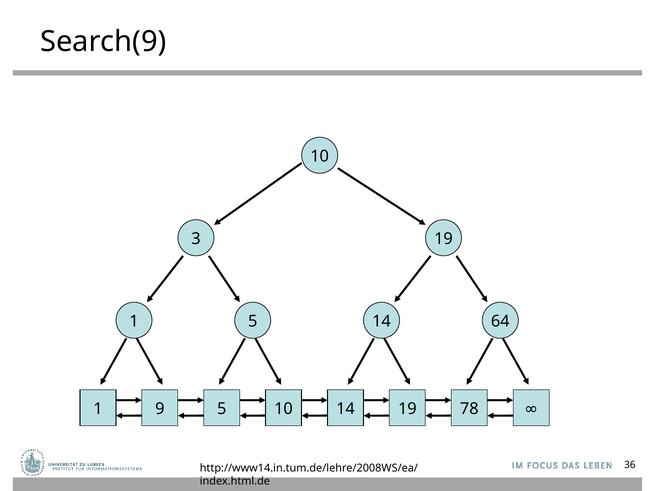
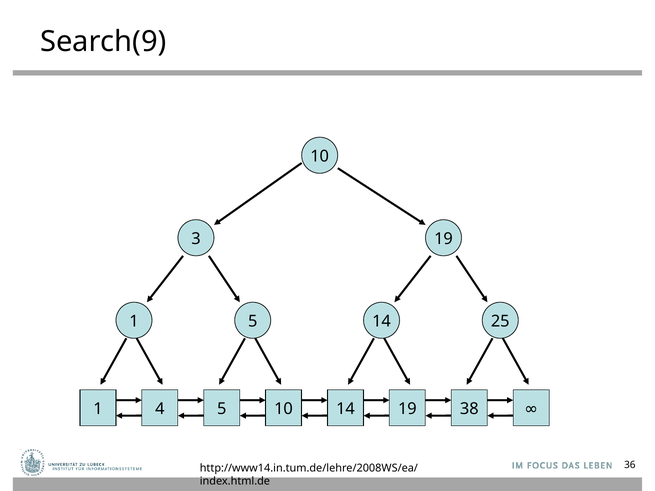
64: 64 -> 25
9: 9 -> 4
78: 78 -> 38
